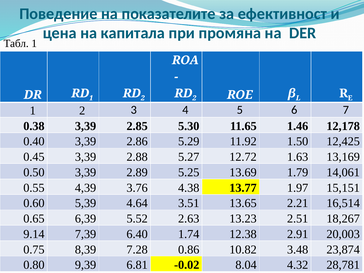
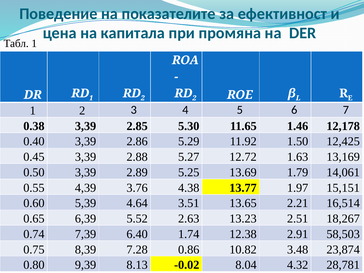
9.14: 9.14 -> 0.74
20,003: 20,003 -> 58,503
6.81: 6.81 -> 8.13
